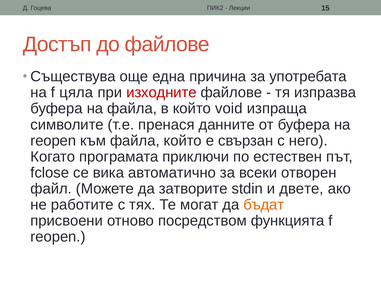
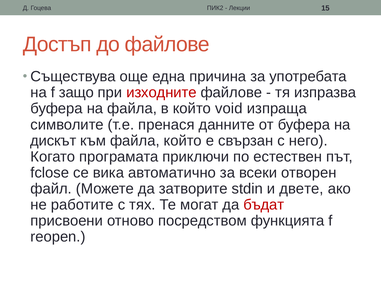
цяла: цяла -> защо
reopen at (53, 141): reopen -> дискът
бъдат colour: orange -> red
